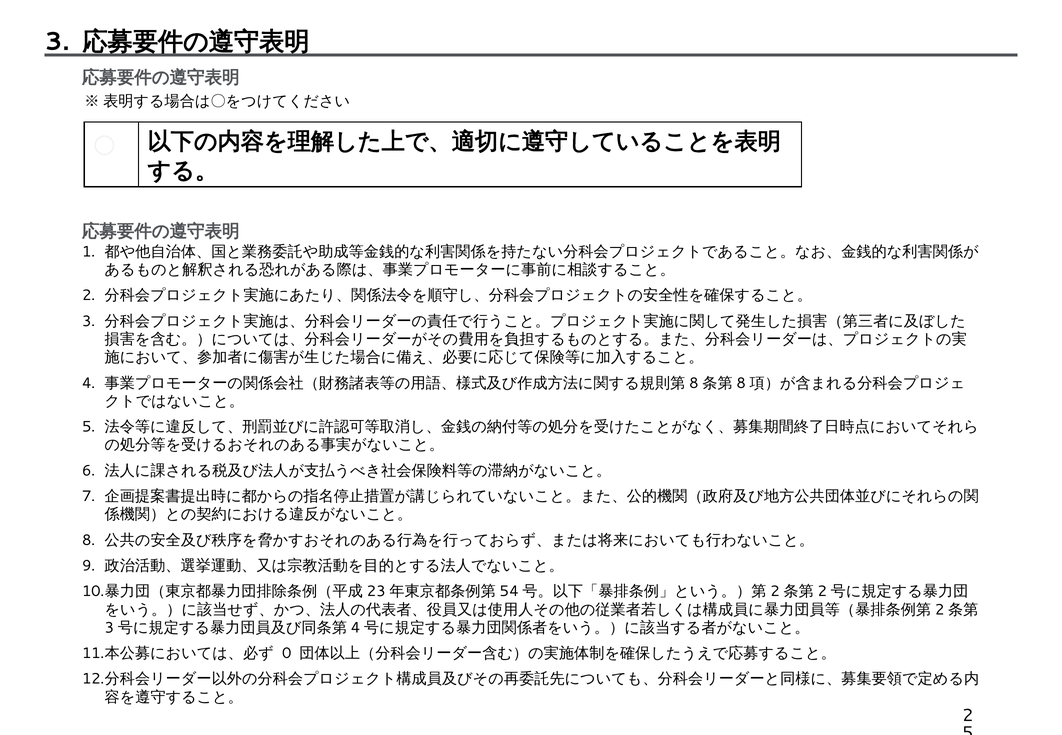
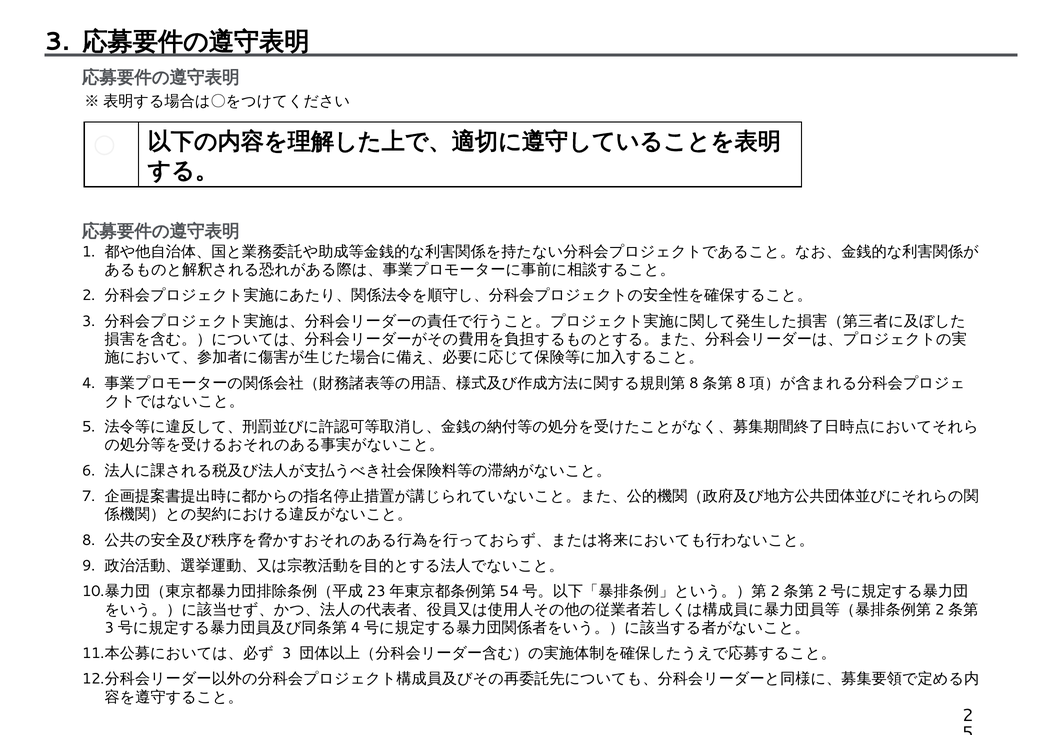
0 at (287, 654): 0 -> 3
